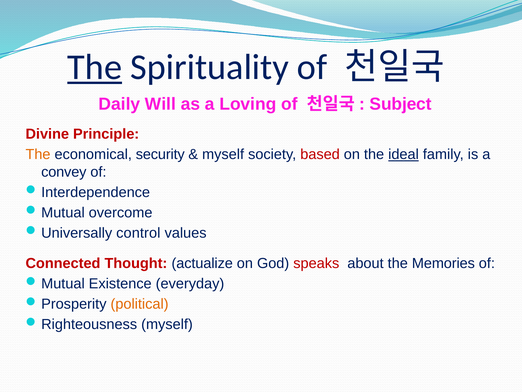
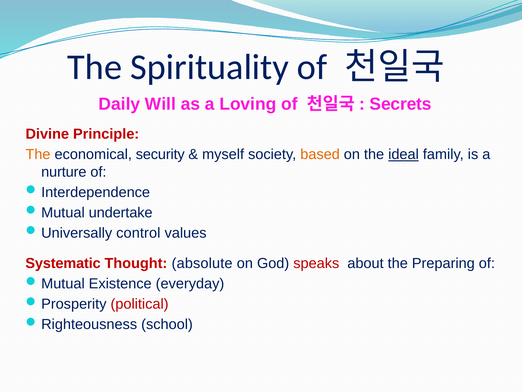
The at (95, 67) underline: present -> none
Subject: Subject -> Secrets
based colour: red -> orange
convey: convey -> nurture
overcome: overcome -> undertake
Connected: Connected -> Systematic
actualize: actualize -> absolute
Memories: Memories -> Preparing
political colour: orange -> red
myself at (167, 324): myself -> school
